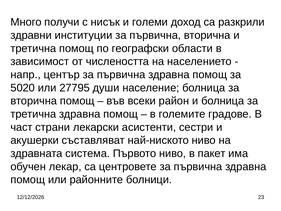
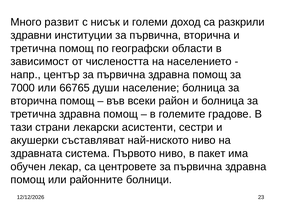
получи: получи -> развит
5020: 5020 -> 7000
27795: 27795 -> 66765
част: част -> тази
